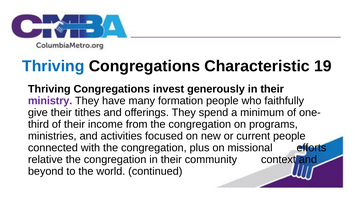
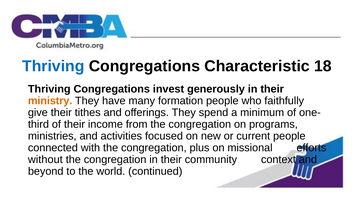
19: 19 -> 18
ministry colour: purple -> orange
relative: relative -> without
